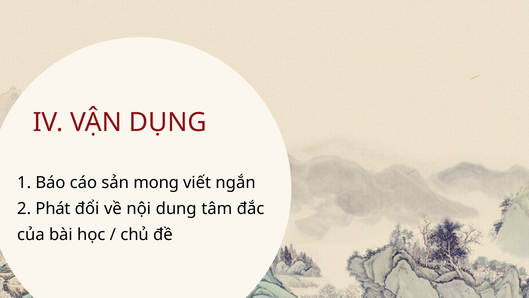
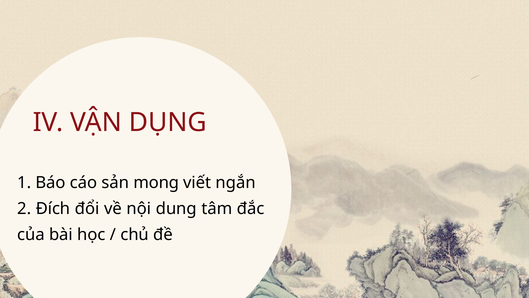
Phát: Phát -> Đích
